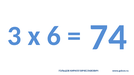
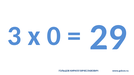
6: 6 -> 0
74: 74 -> 29
